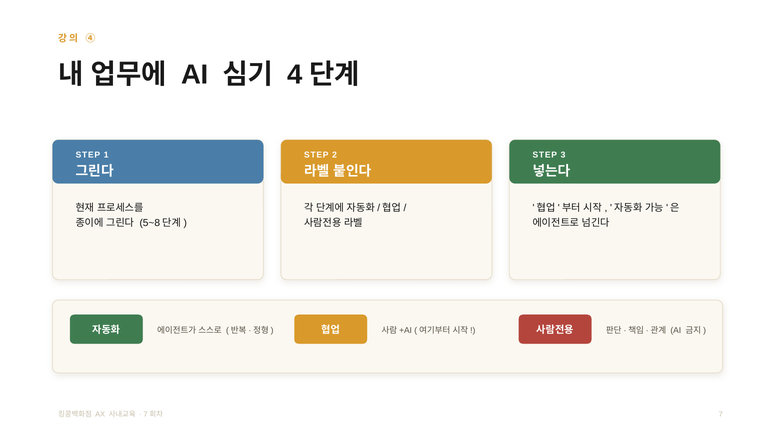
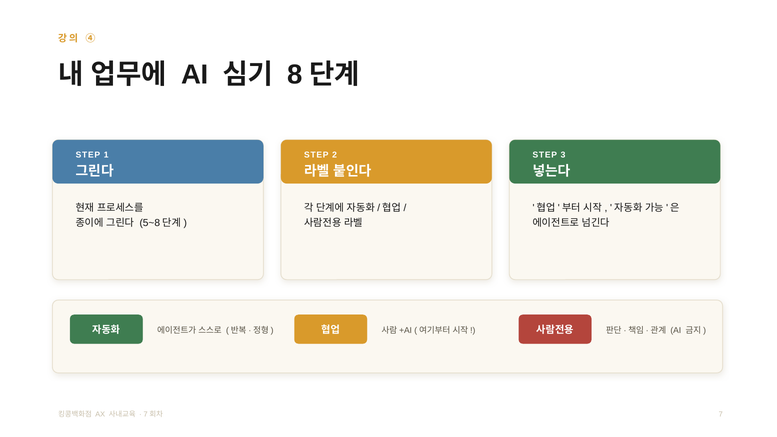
4: 4 -> 8
